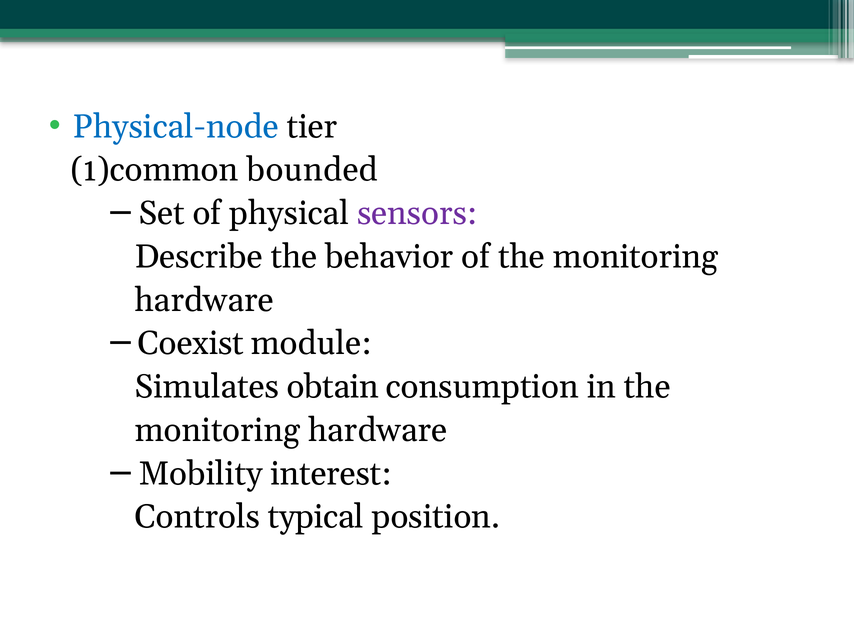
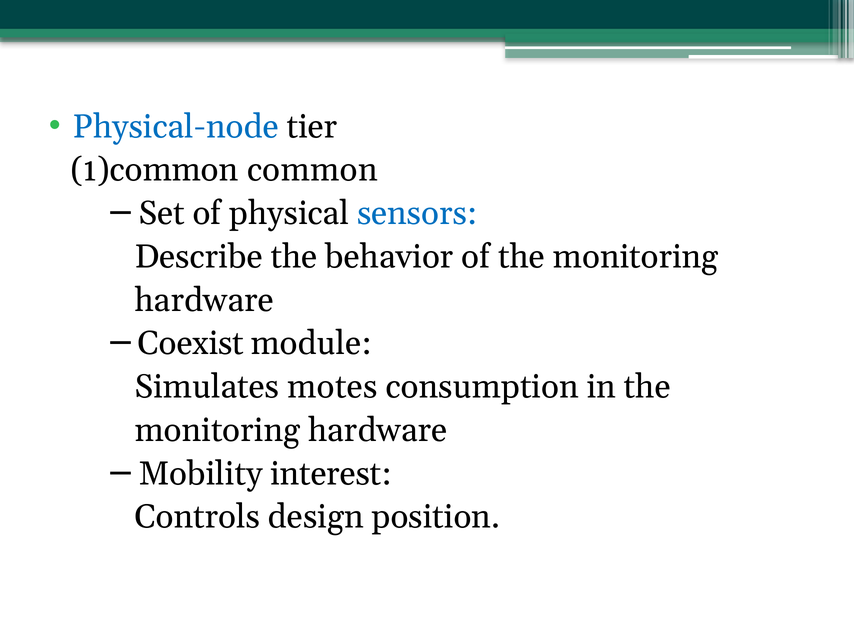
bounded: bounded -> common
sensors colour: purple -> blue
obtain: obtain -> motes
typical: typical -> design
